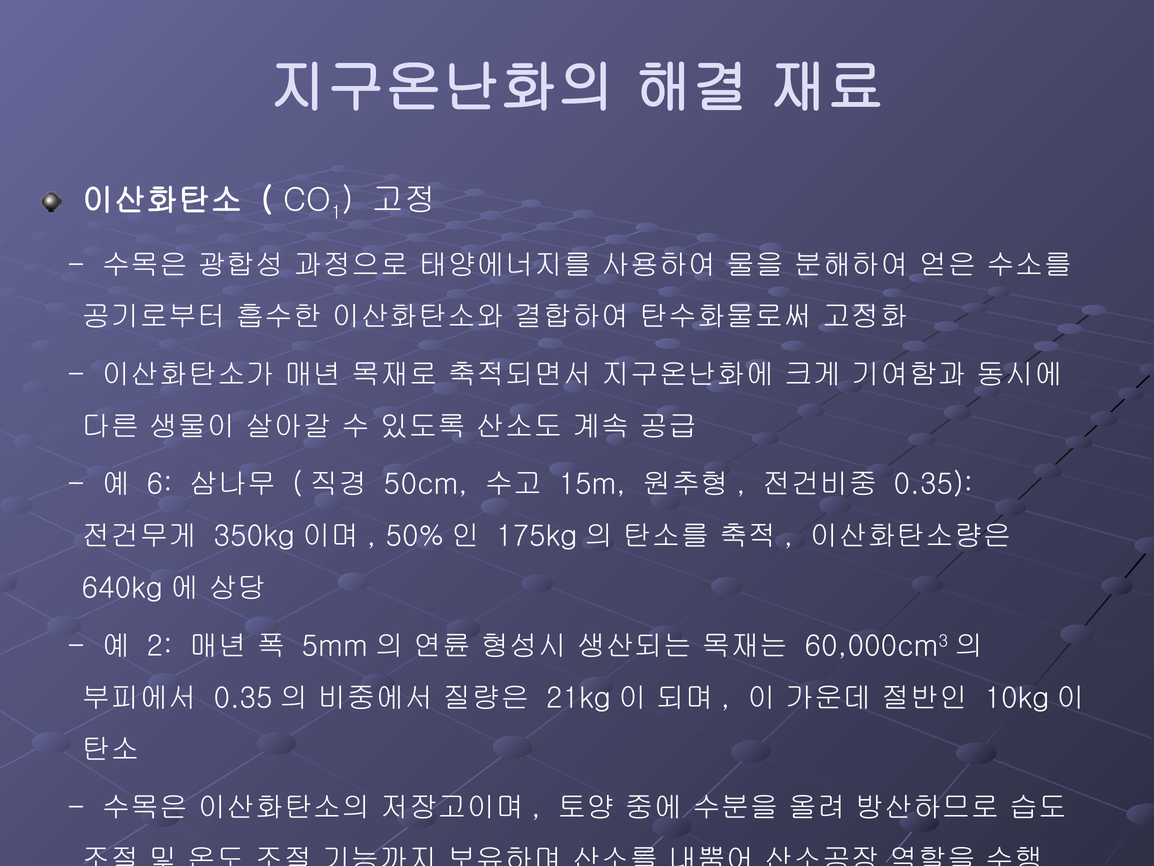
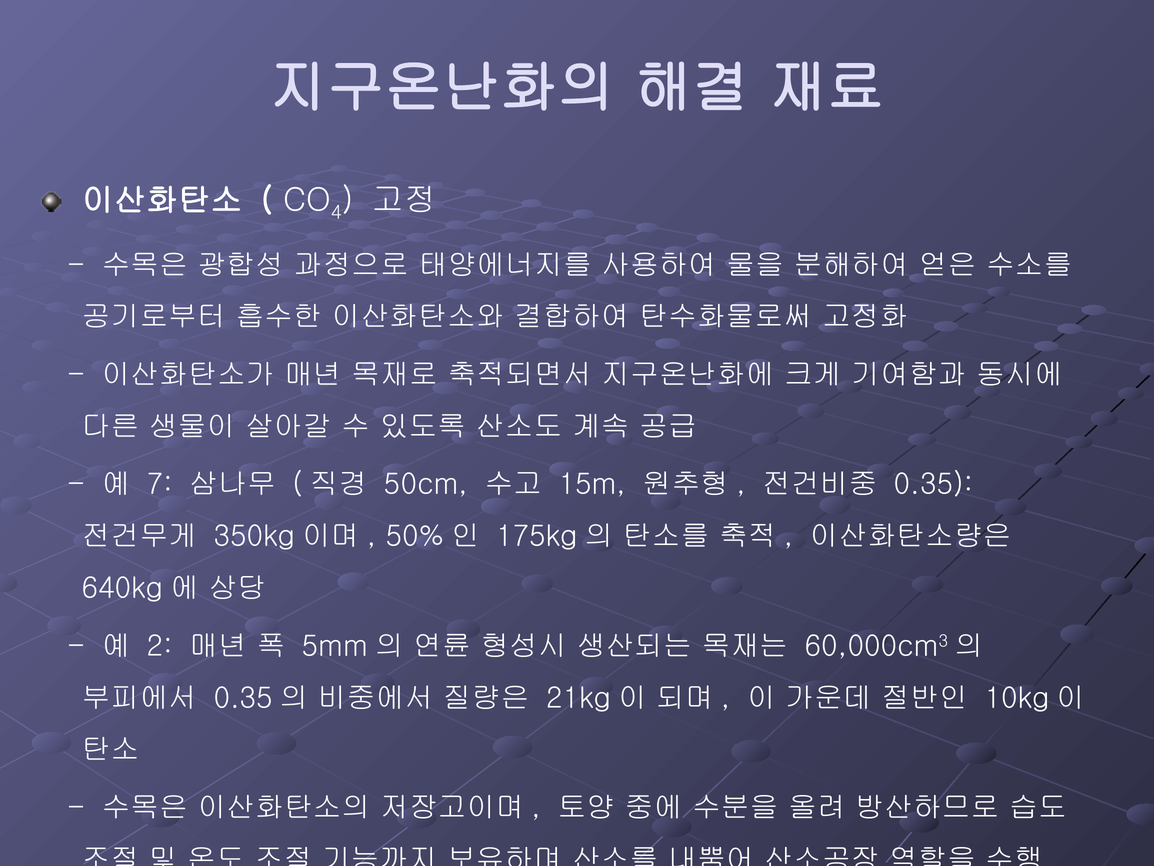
1: 1 -> 4
6: 6 -> 7
